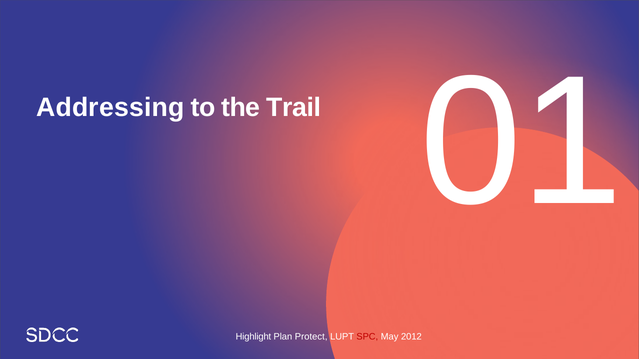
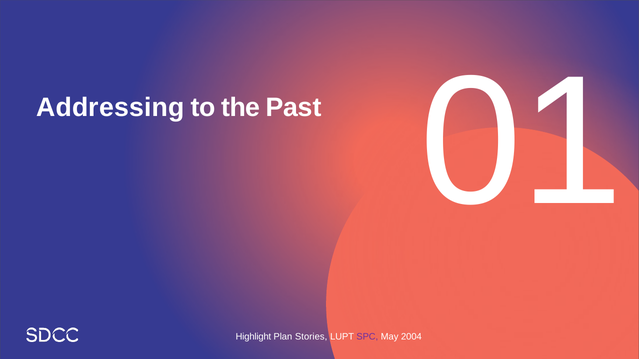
Trail: Trail -> Past
Protect: Protect -> Stories
SPC colour: red -> purple
2012: 2012 -> 2004
